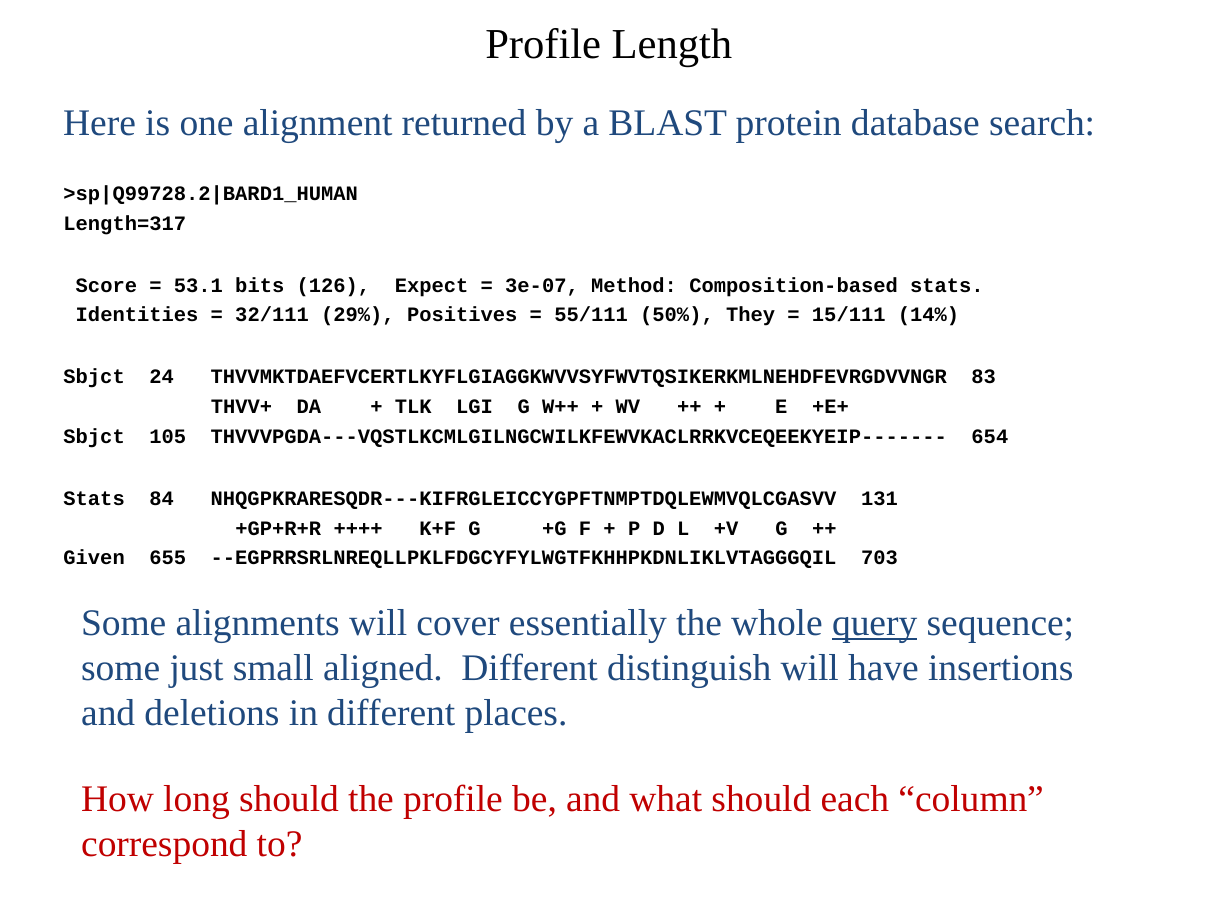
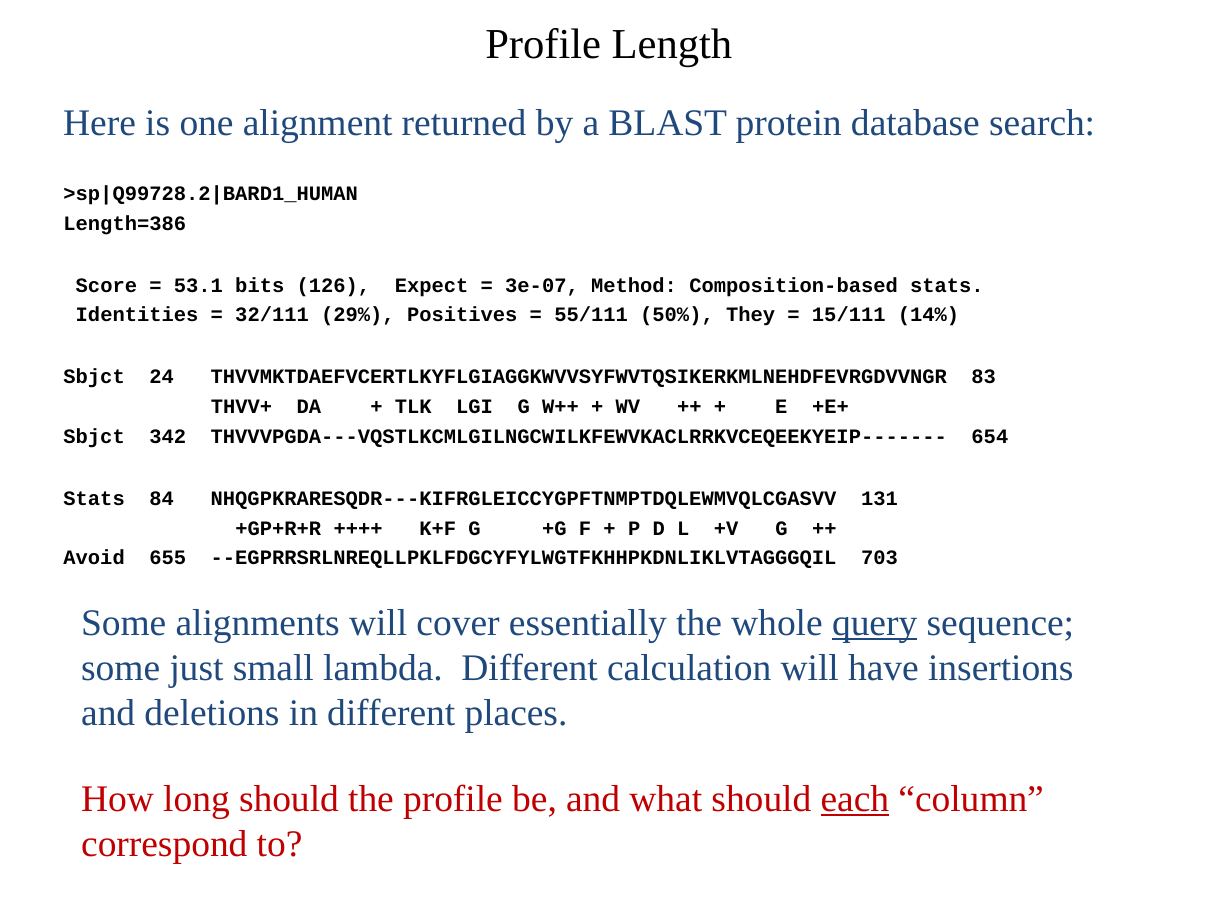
Length=317: Length=317 -> Length=386
105: 105 -> 342
Given: Given -> Avoid
aligned: aligned -> lambda
distinguish: distinguish -> calculation
each underline: none -> present
